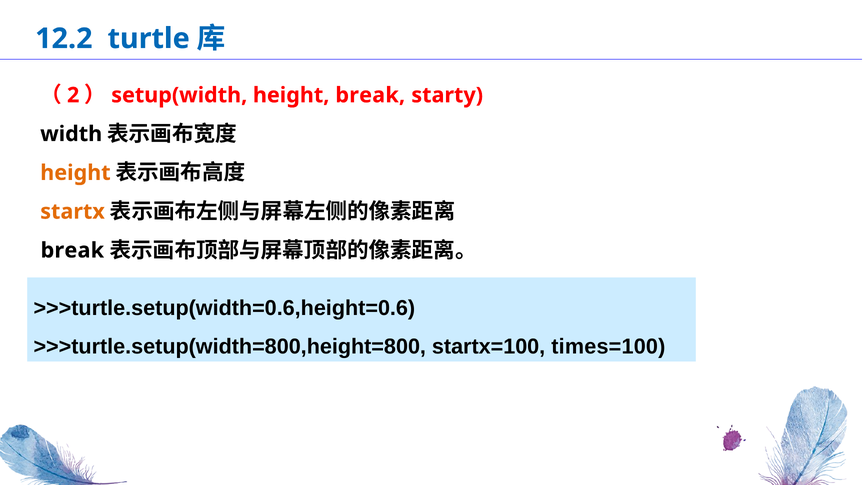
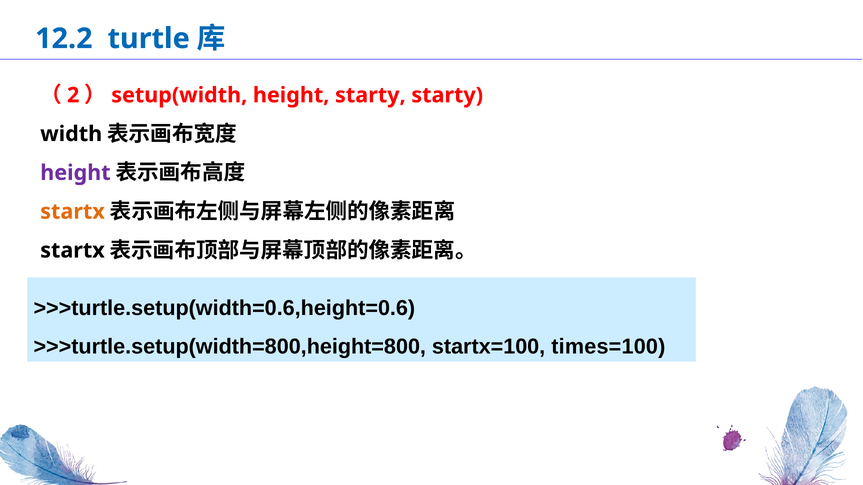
height break: break -> starty
height at (75, 173) colour: orange -> purple
break at (72, 251): break -> startx
